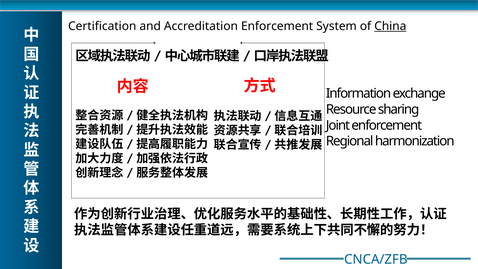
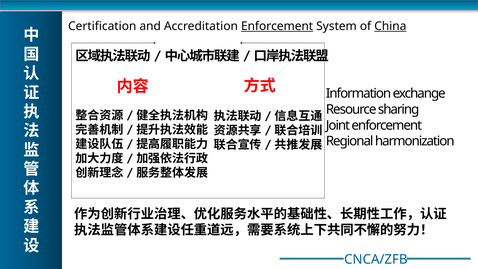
Enforcement at (277, 26) underline: none -> present
